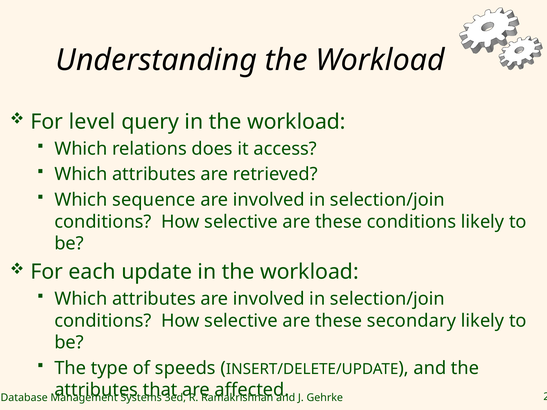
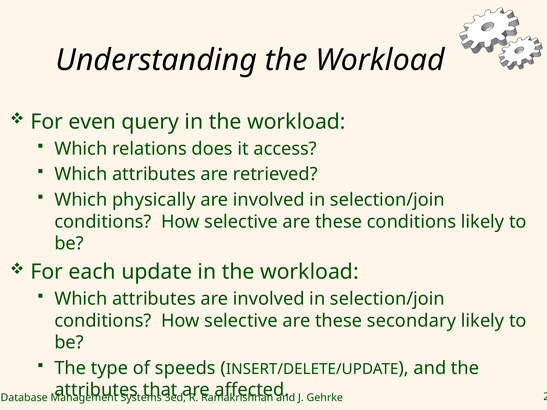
level: level -> even
sequence: sequence -> physically
